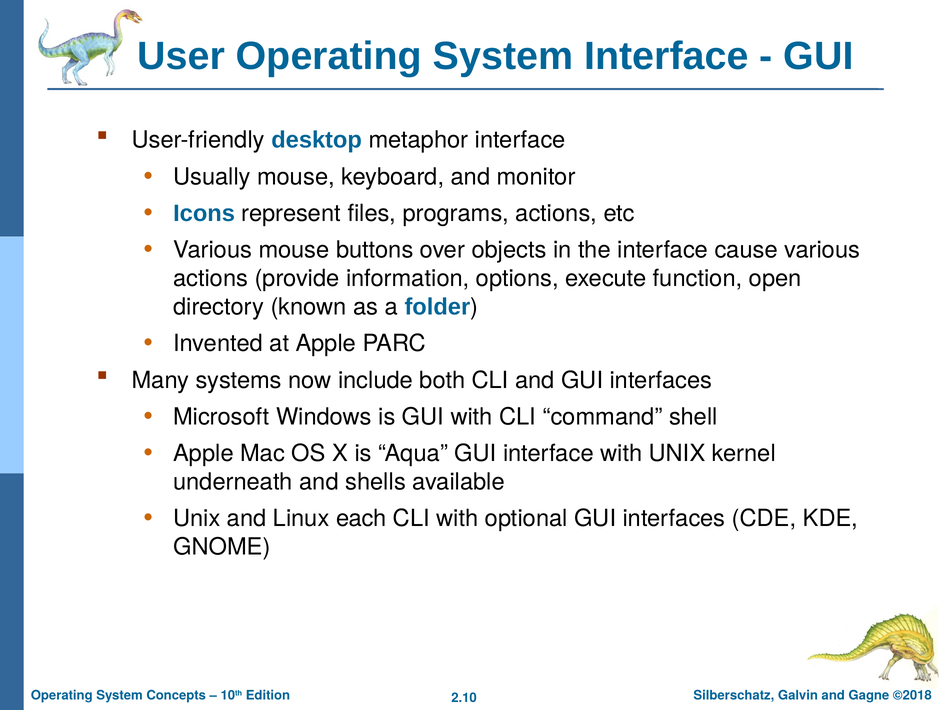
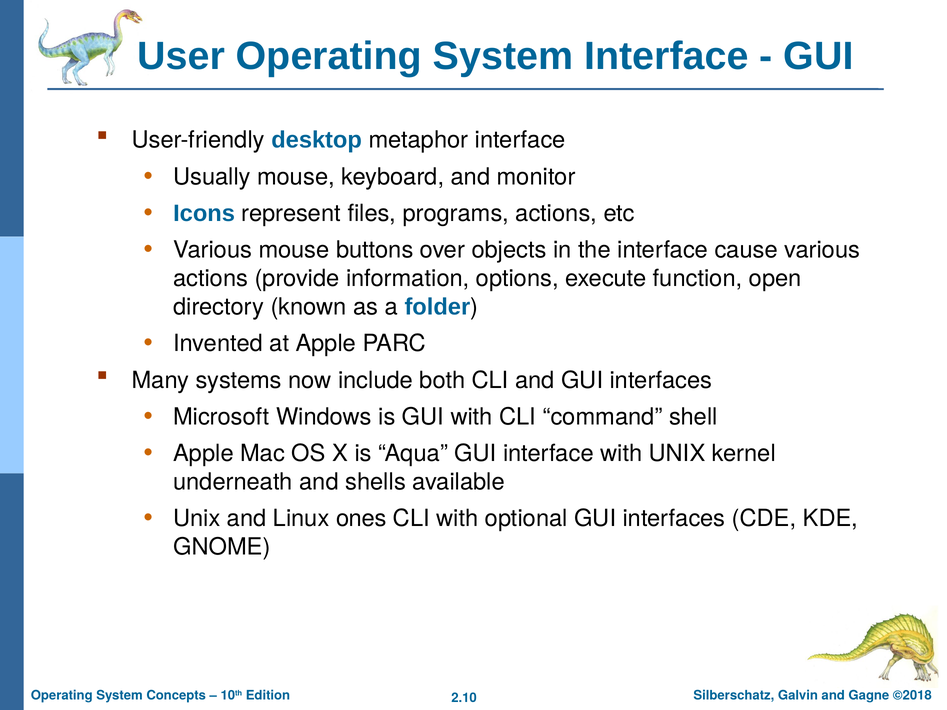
each: each -> ones
